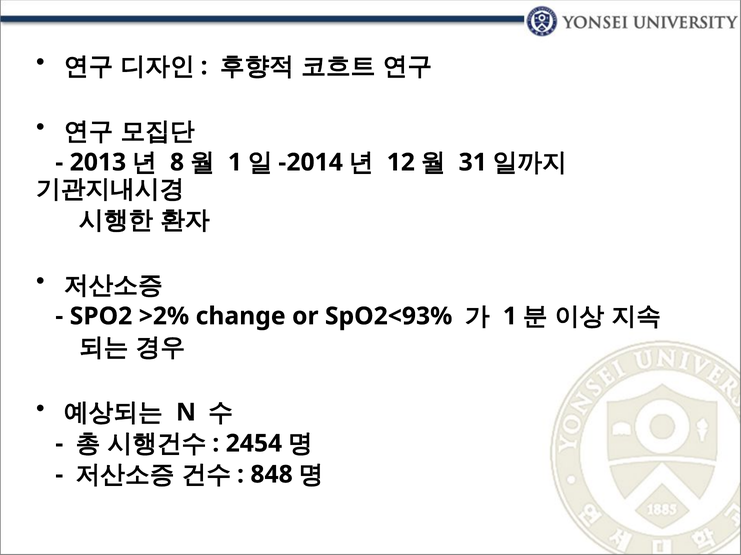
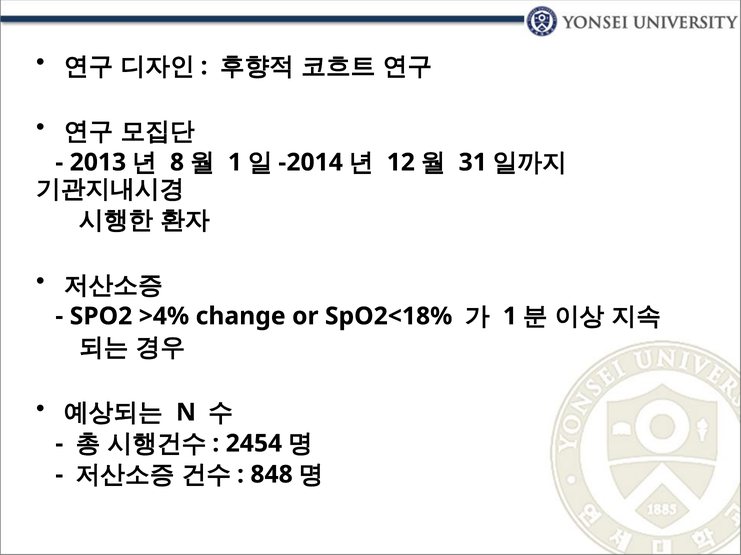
>2%: >2% -> >4%
SpO2<93%: SpO2<93% -> SpO2<18%
